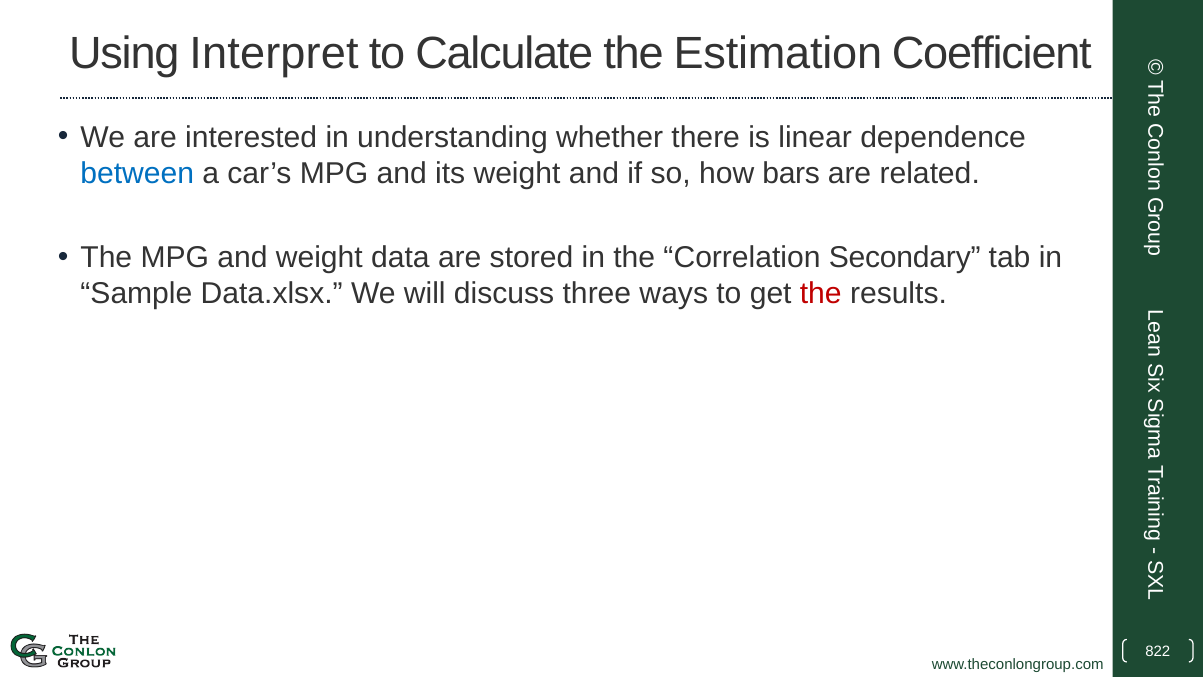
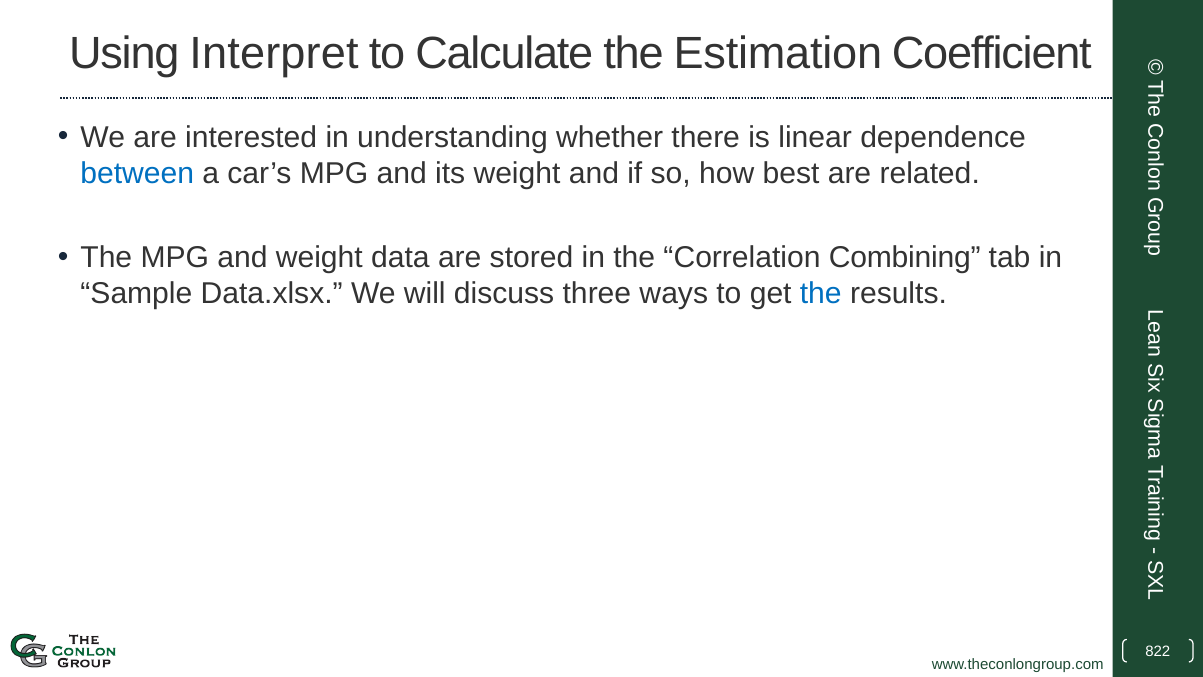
bars: bars -> best
Secondary: Secondary -> Combining
the at (821, 294) colour: red -> blue
